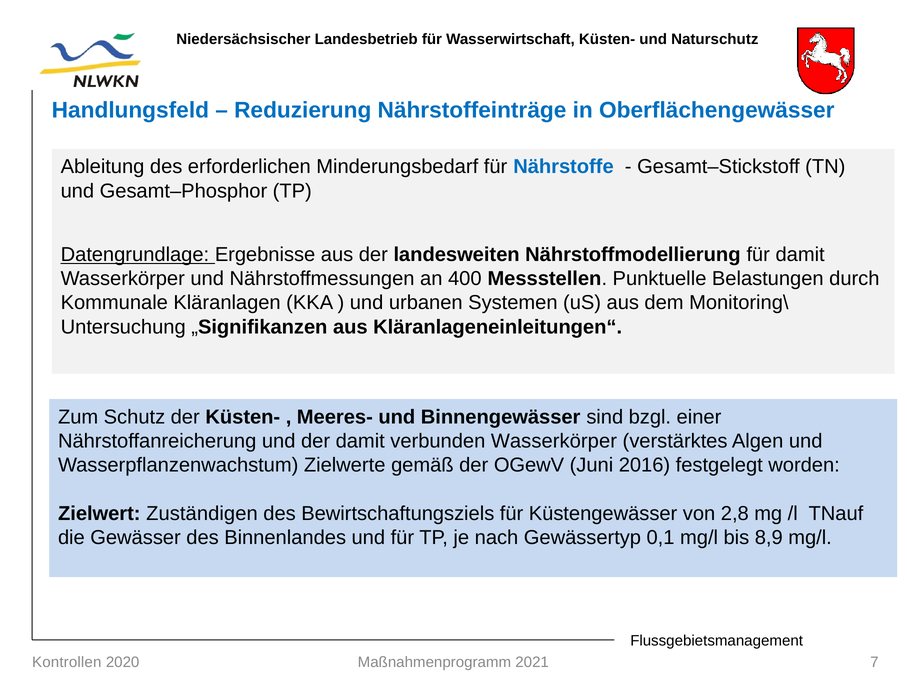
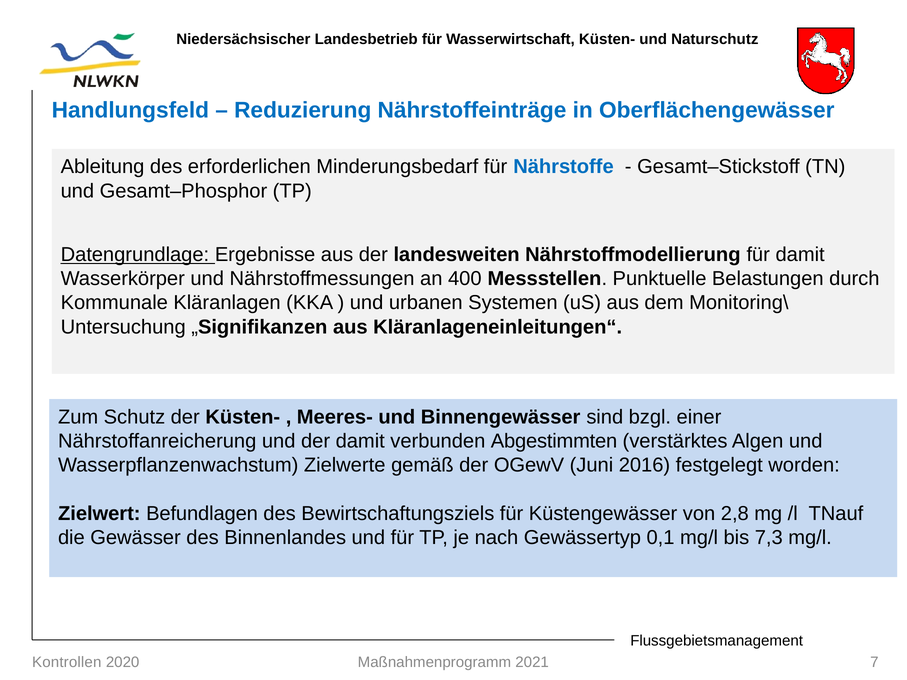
verbunden Wasserkörper: Wasserkörper -> Abgestimmten
Zuständigen: Zuständigen -> Befundlagen
8,9: 8,9 -> 7,3
